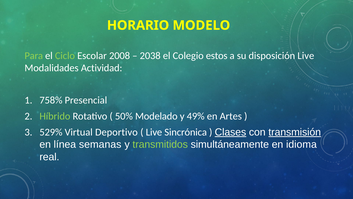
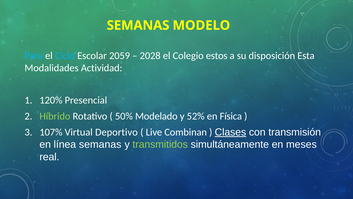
HORARIO at (138, 25): HORARIO -> SEMANAS
Para colour: light green -> light blue
Ciclo colour: light green -> light blue
2008: 2008 -> 2059
2038: 2038 -> 2028
disposición Live: Live -> Esta
758%: 758% -> 120%
49%: 49% -> 52%
Artes: Artes -> Física
529%: 529% -> 107%
Sincrónica: Sincrónica -> Combinan
transmisión underline: present -> none
idioma: idioma -> meses
